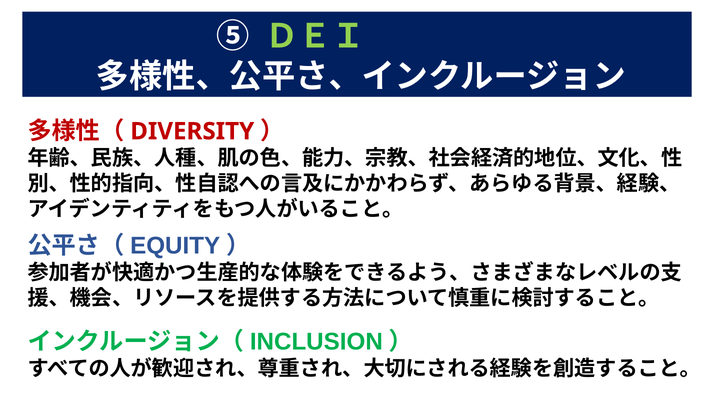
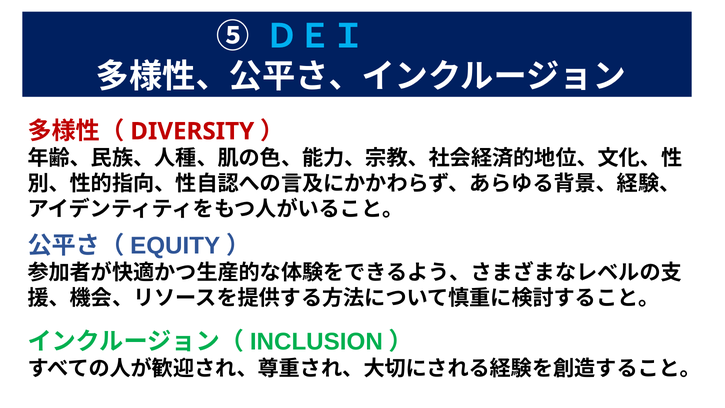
ＤＥＩ colour: light green -> light blue
